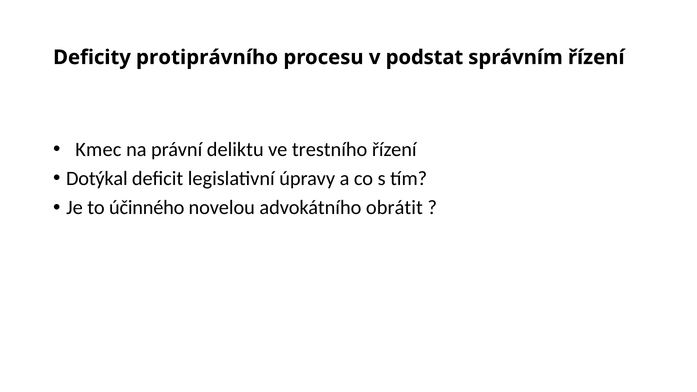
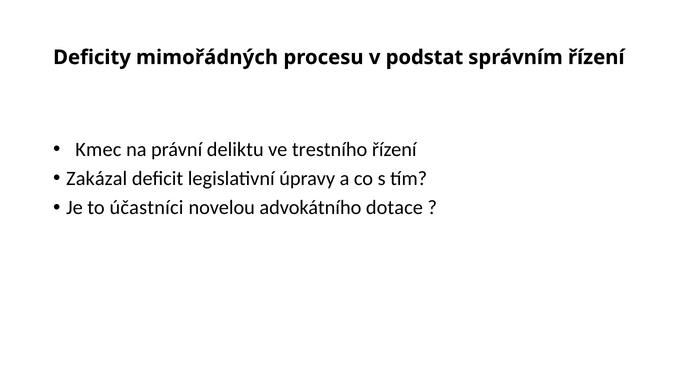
protiprávního: protiprávního -> mimořádných
Dotýkal: Dotýkal -> Zakázal
účinného: účinného -> účastníci
obrátit: obrátit -> dotace
